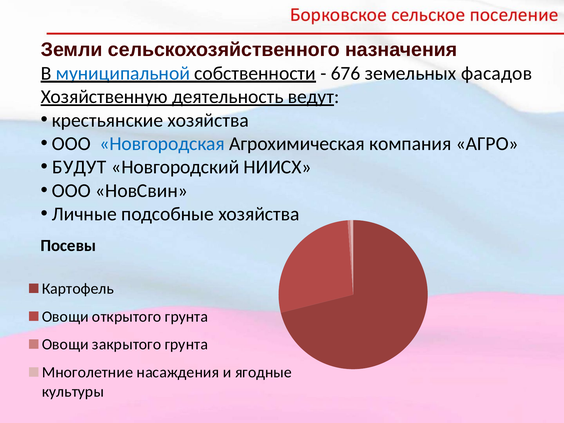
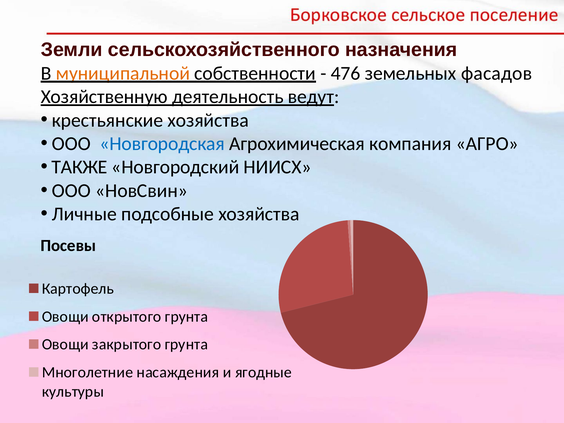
муниципальной colour: blue -> orange
676: 676 -> 476
БУДУТ: БУДУТ -> ТАКЖЕ
